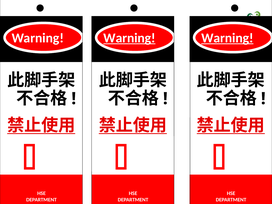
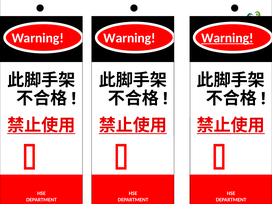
Warning at (129, 38) underline: present -> none
